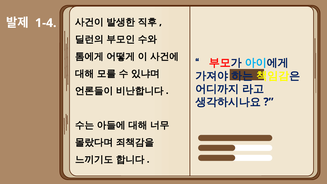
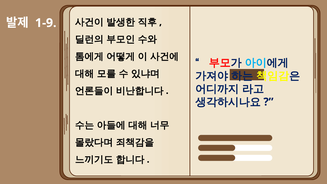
1-4: 1-4 -> 1-9
